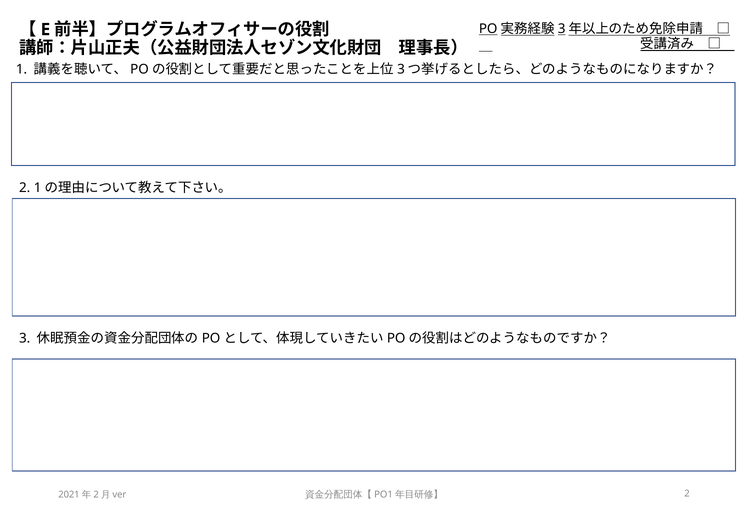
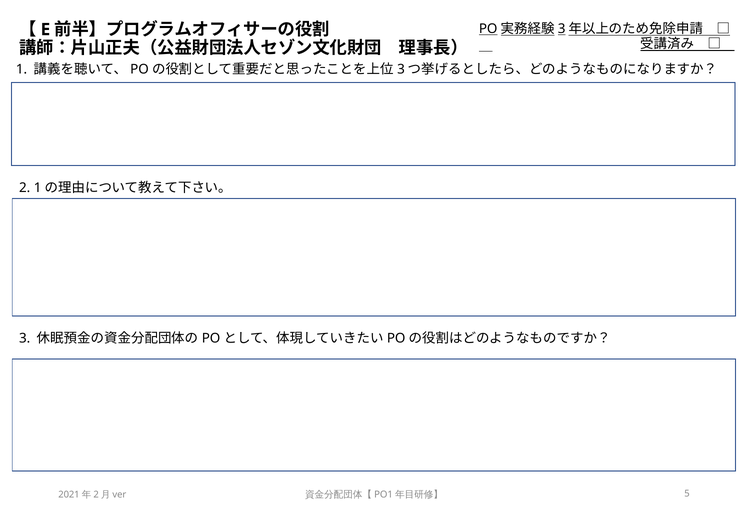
2 at (687, 494): 2 -> 5
